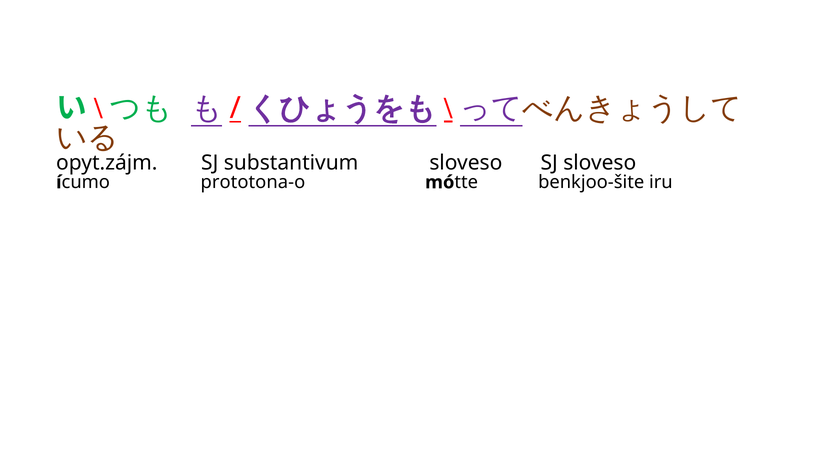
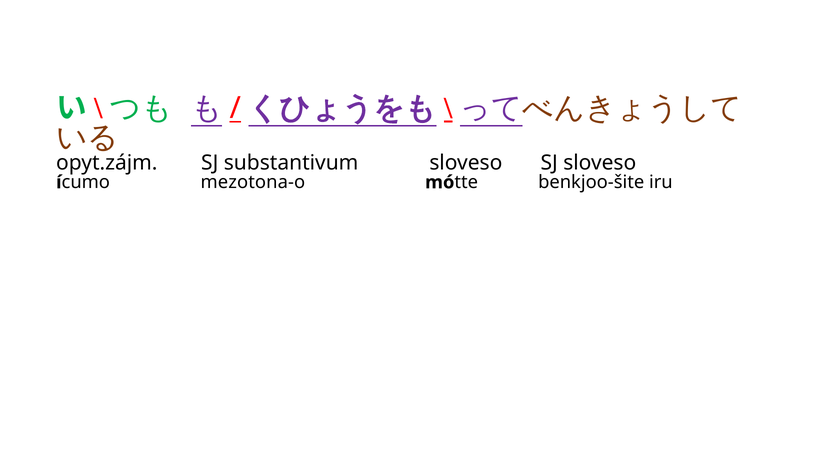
prototona-o: prototona-o -> mezotona-o
